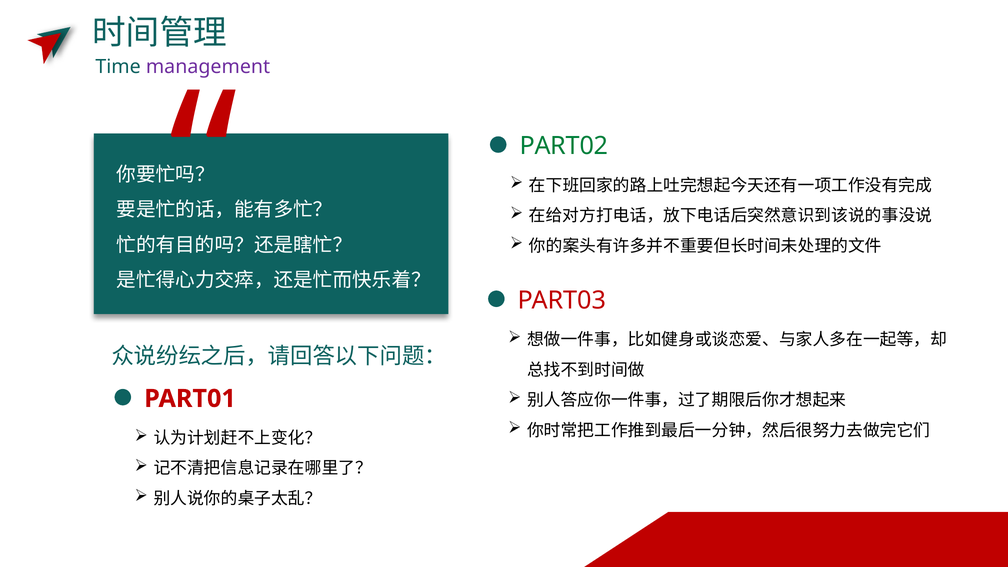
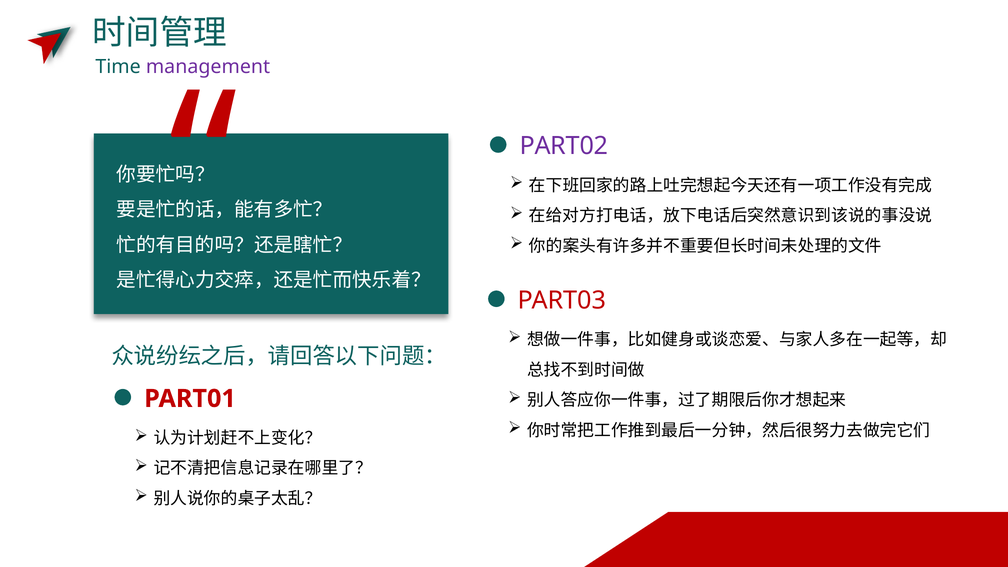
PART02 colour: green -> purple
